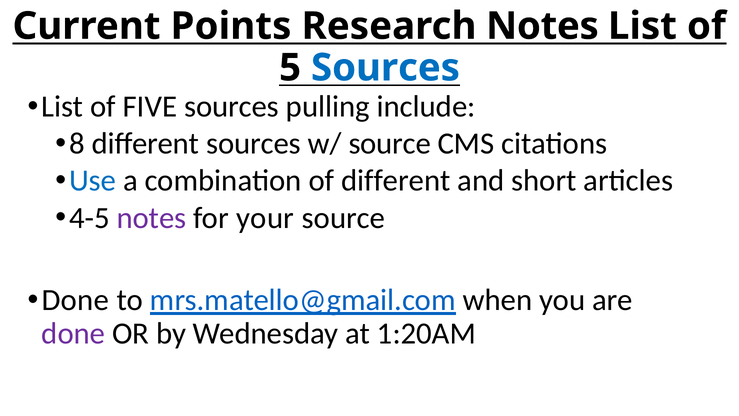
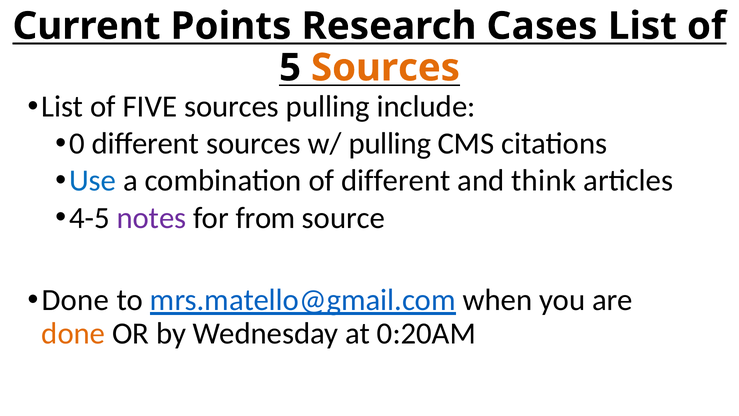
Research Notes: Notes -> Cases
Sources at (385, 68) colour: blue -> orange
8: 8 -> 0
w/ source: source -> pulling
short: short -> think
your: your -> from
done at (73, 333) colour: purple -> orange
1:20AM: 1:20AM -> 0:20AM
